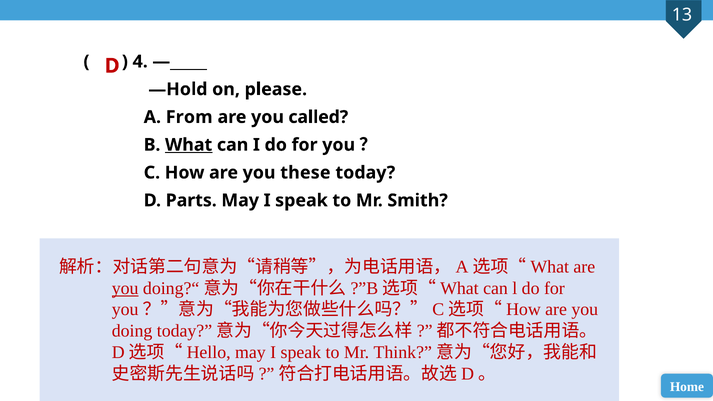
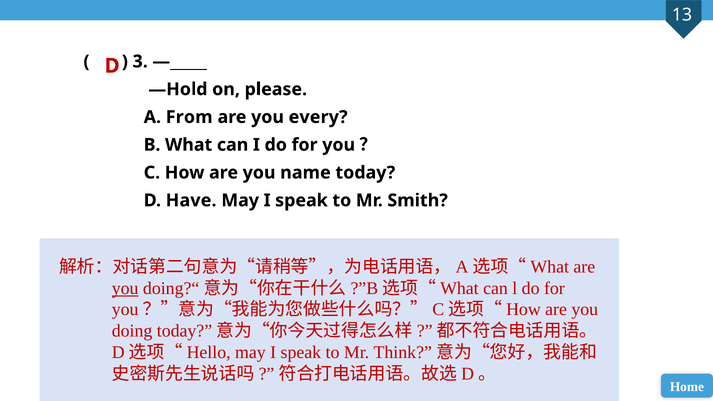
4: 4 -> 3
called: called -> every
What underline: present -> none
these: these -> name
Parts: Parts -> Have
